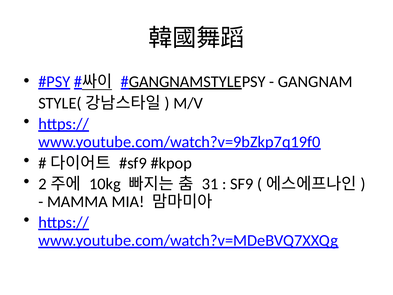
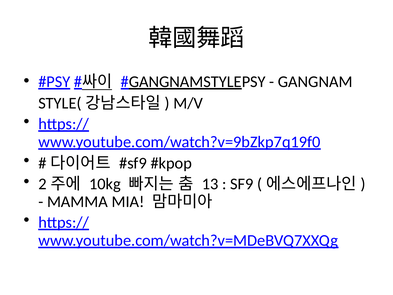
31: 31 -> 13
